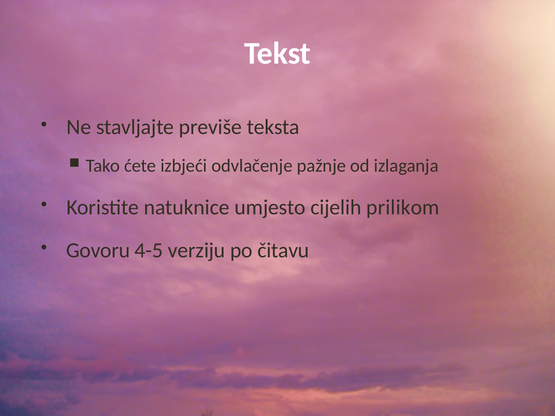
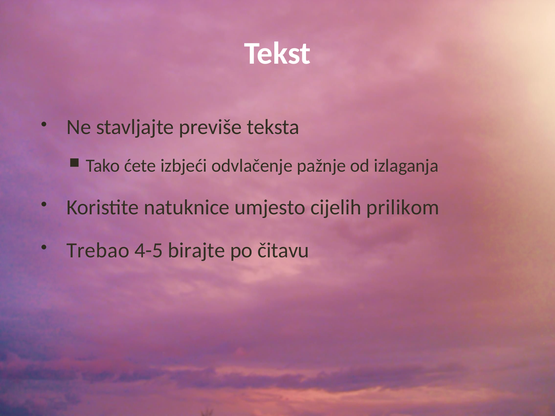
Govoru: Govoru -> Trebao
verziju: verziju -> birajte
